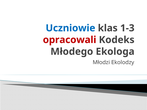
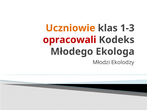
Uczniowie colour: blue -> orange
